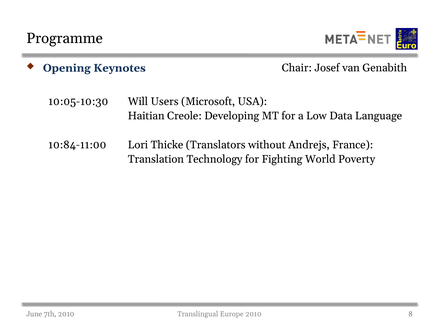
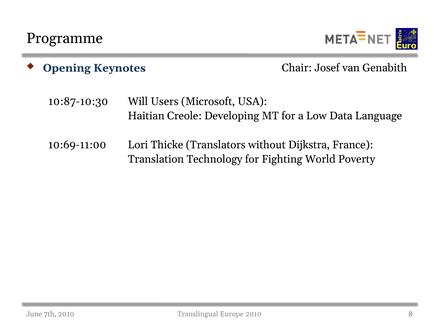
10:05-10:30: 10:05-10:30 -> 10:87-10:30
10:84-11:00: 10:84-11:00 -> 10:69-11:00
Andrejs: Andrejs -> Dijkstra
